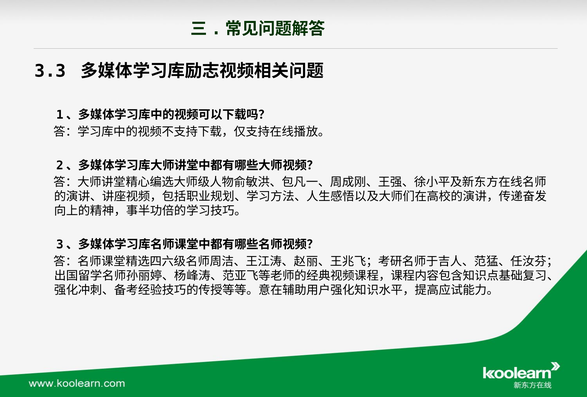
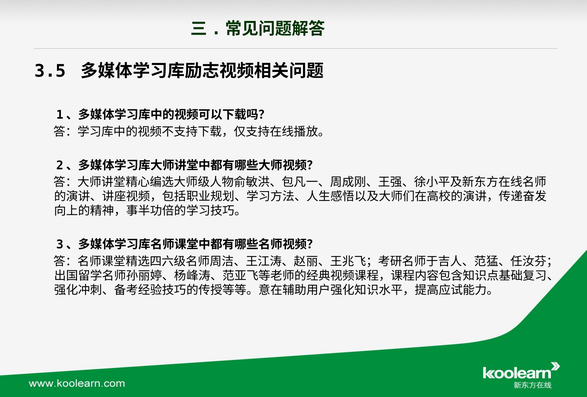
3.3: 3.3 -> 3.5
